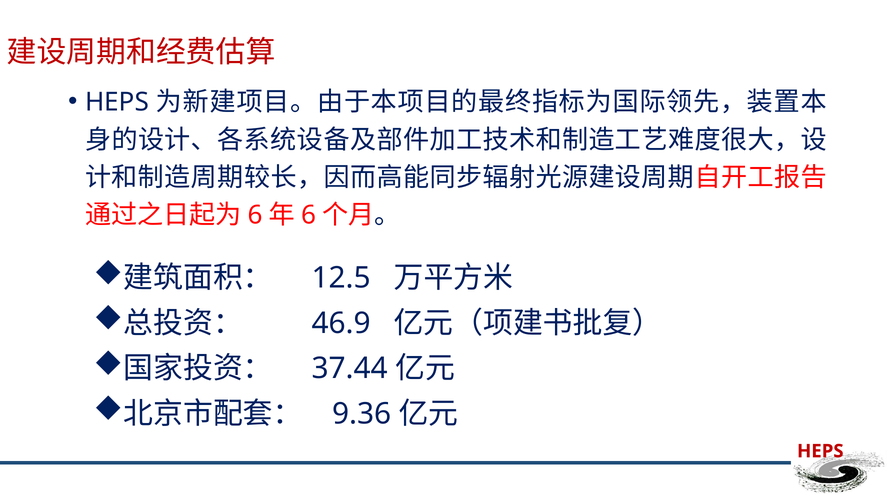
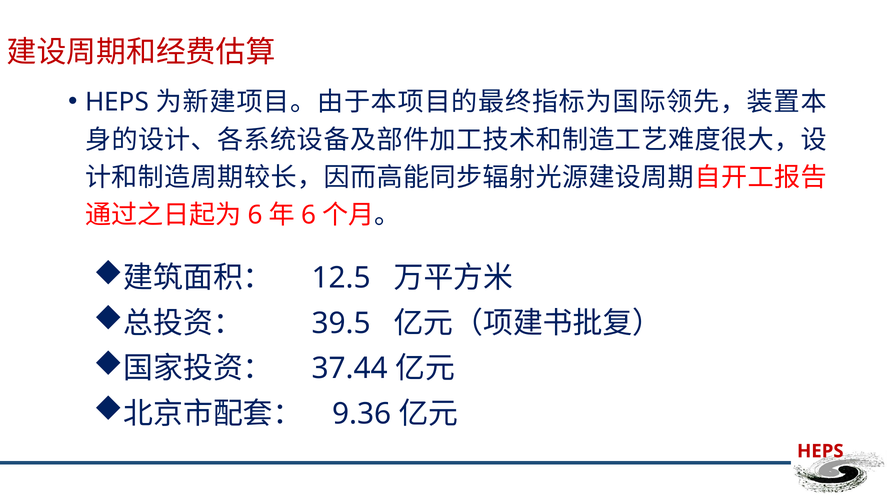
46.9: 46.9 -> 39.5
